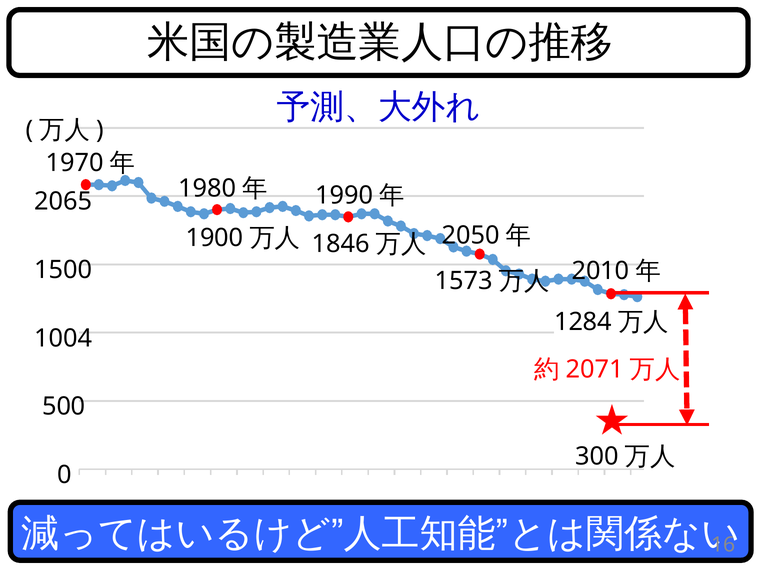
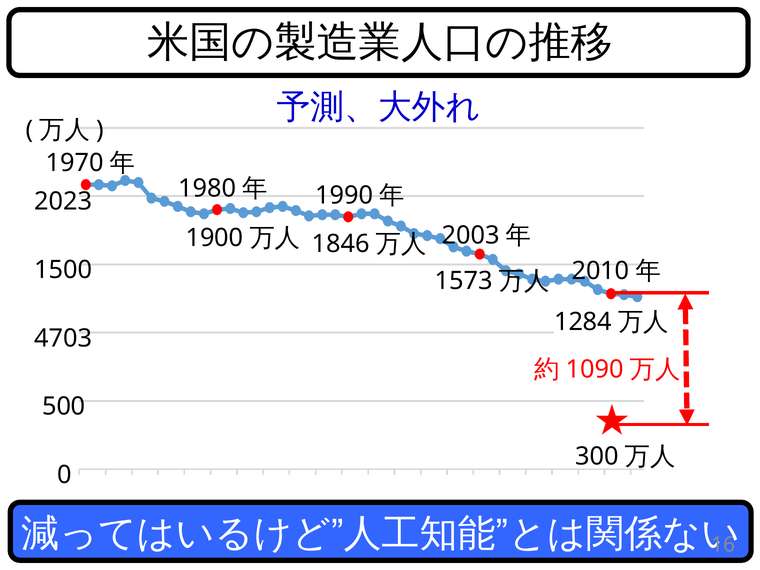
2065: 2065 -> 2023
2050: 2050 -> 2003
1004: 1004 -> 4703
2071: 2071 -> 1090
